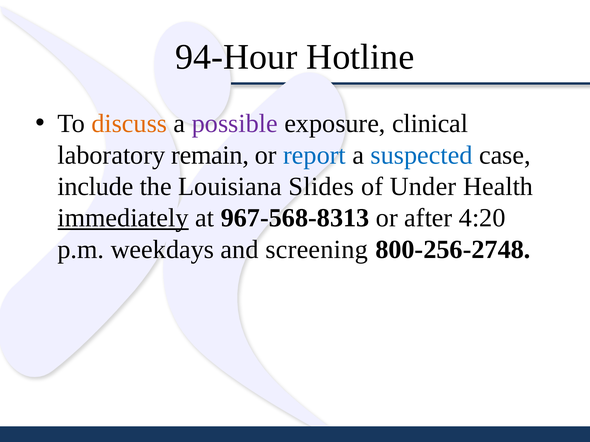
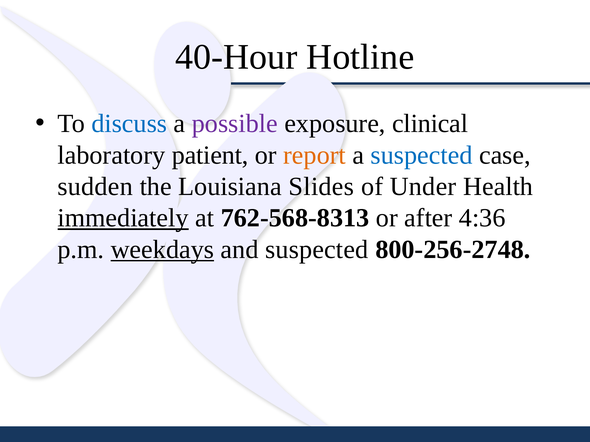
94-Hour: 94-Hour -> 40-Hour
discuss colour: orange -> blue
remain: remain -> patient
report colour: blue -> orange
include: include -> sudden
967-568-8313: 967-568-8313 -> 762-568-8313
4:20: 4:20 -> 4:36
weekdays underline: none -> present
and screening: screening -> suspected
